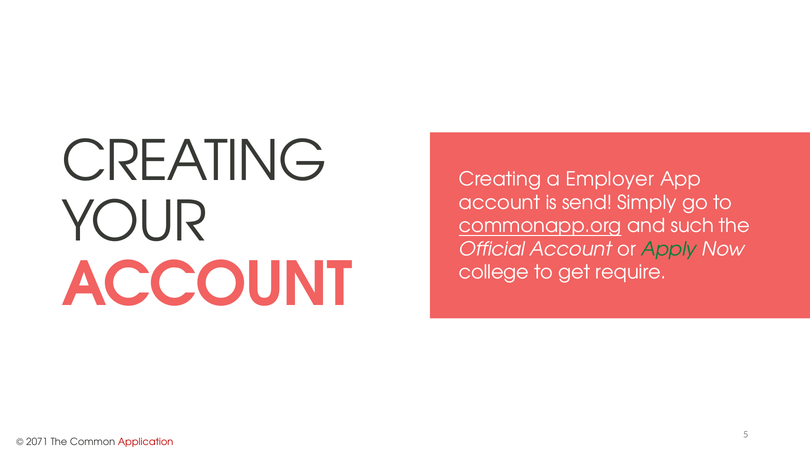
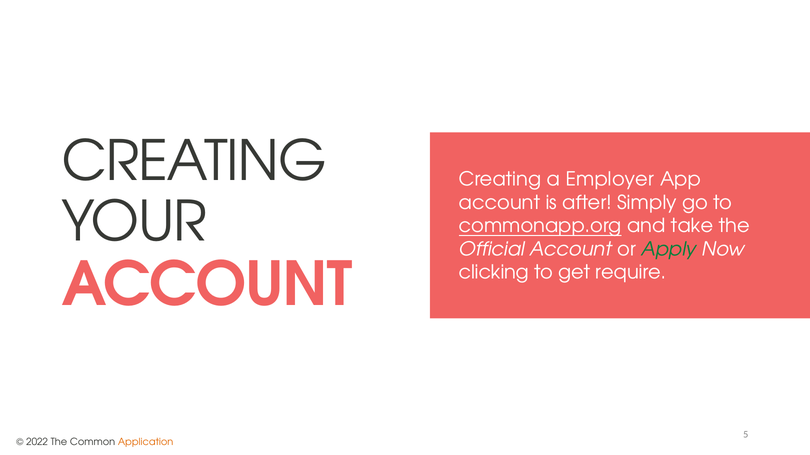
send: send -> after
such: such -> take
college: college -> clicking
2071: 2071 -> 2022
Application colour: red -> orange
